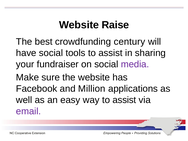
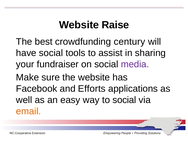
Million: Million -> Efforts
way to assist: assist -> social
email colour: purple -> orange
